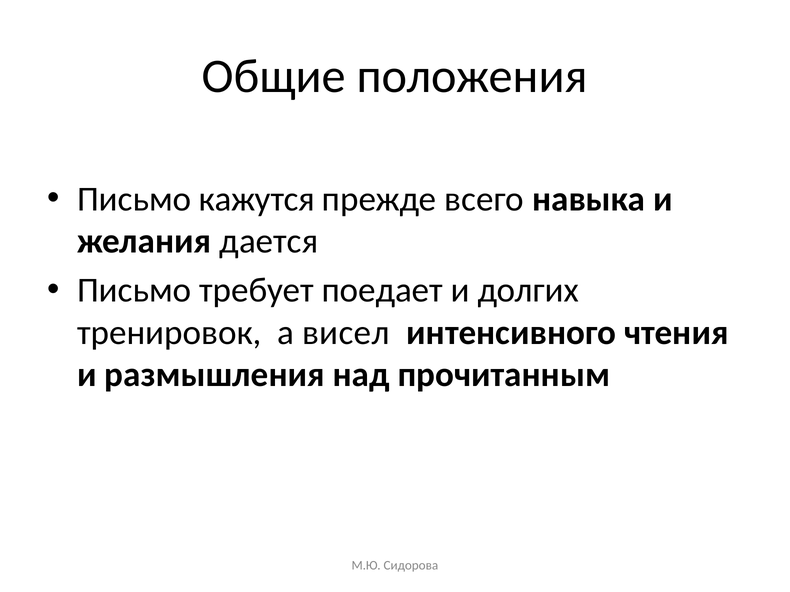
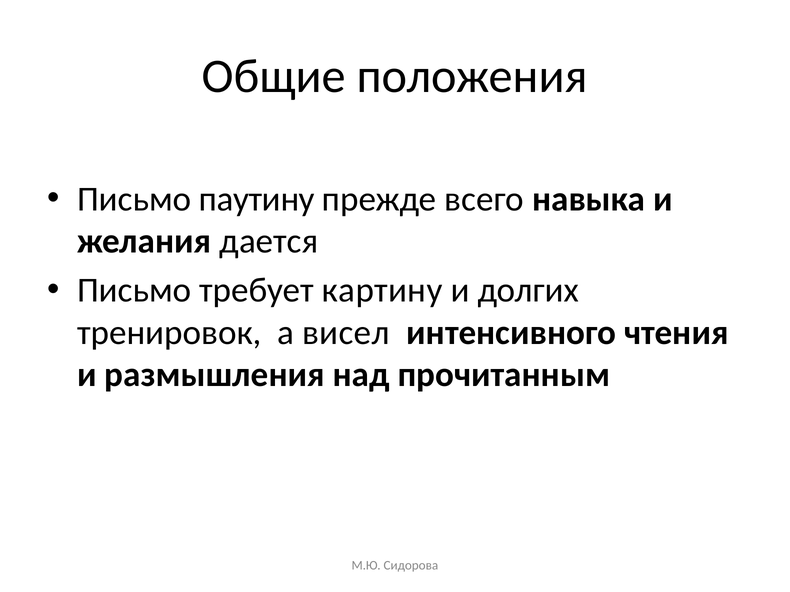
кажутся: кажутся -> паутину
поедает: поедает -> картину
